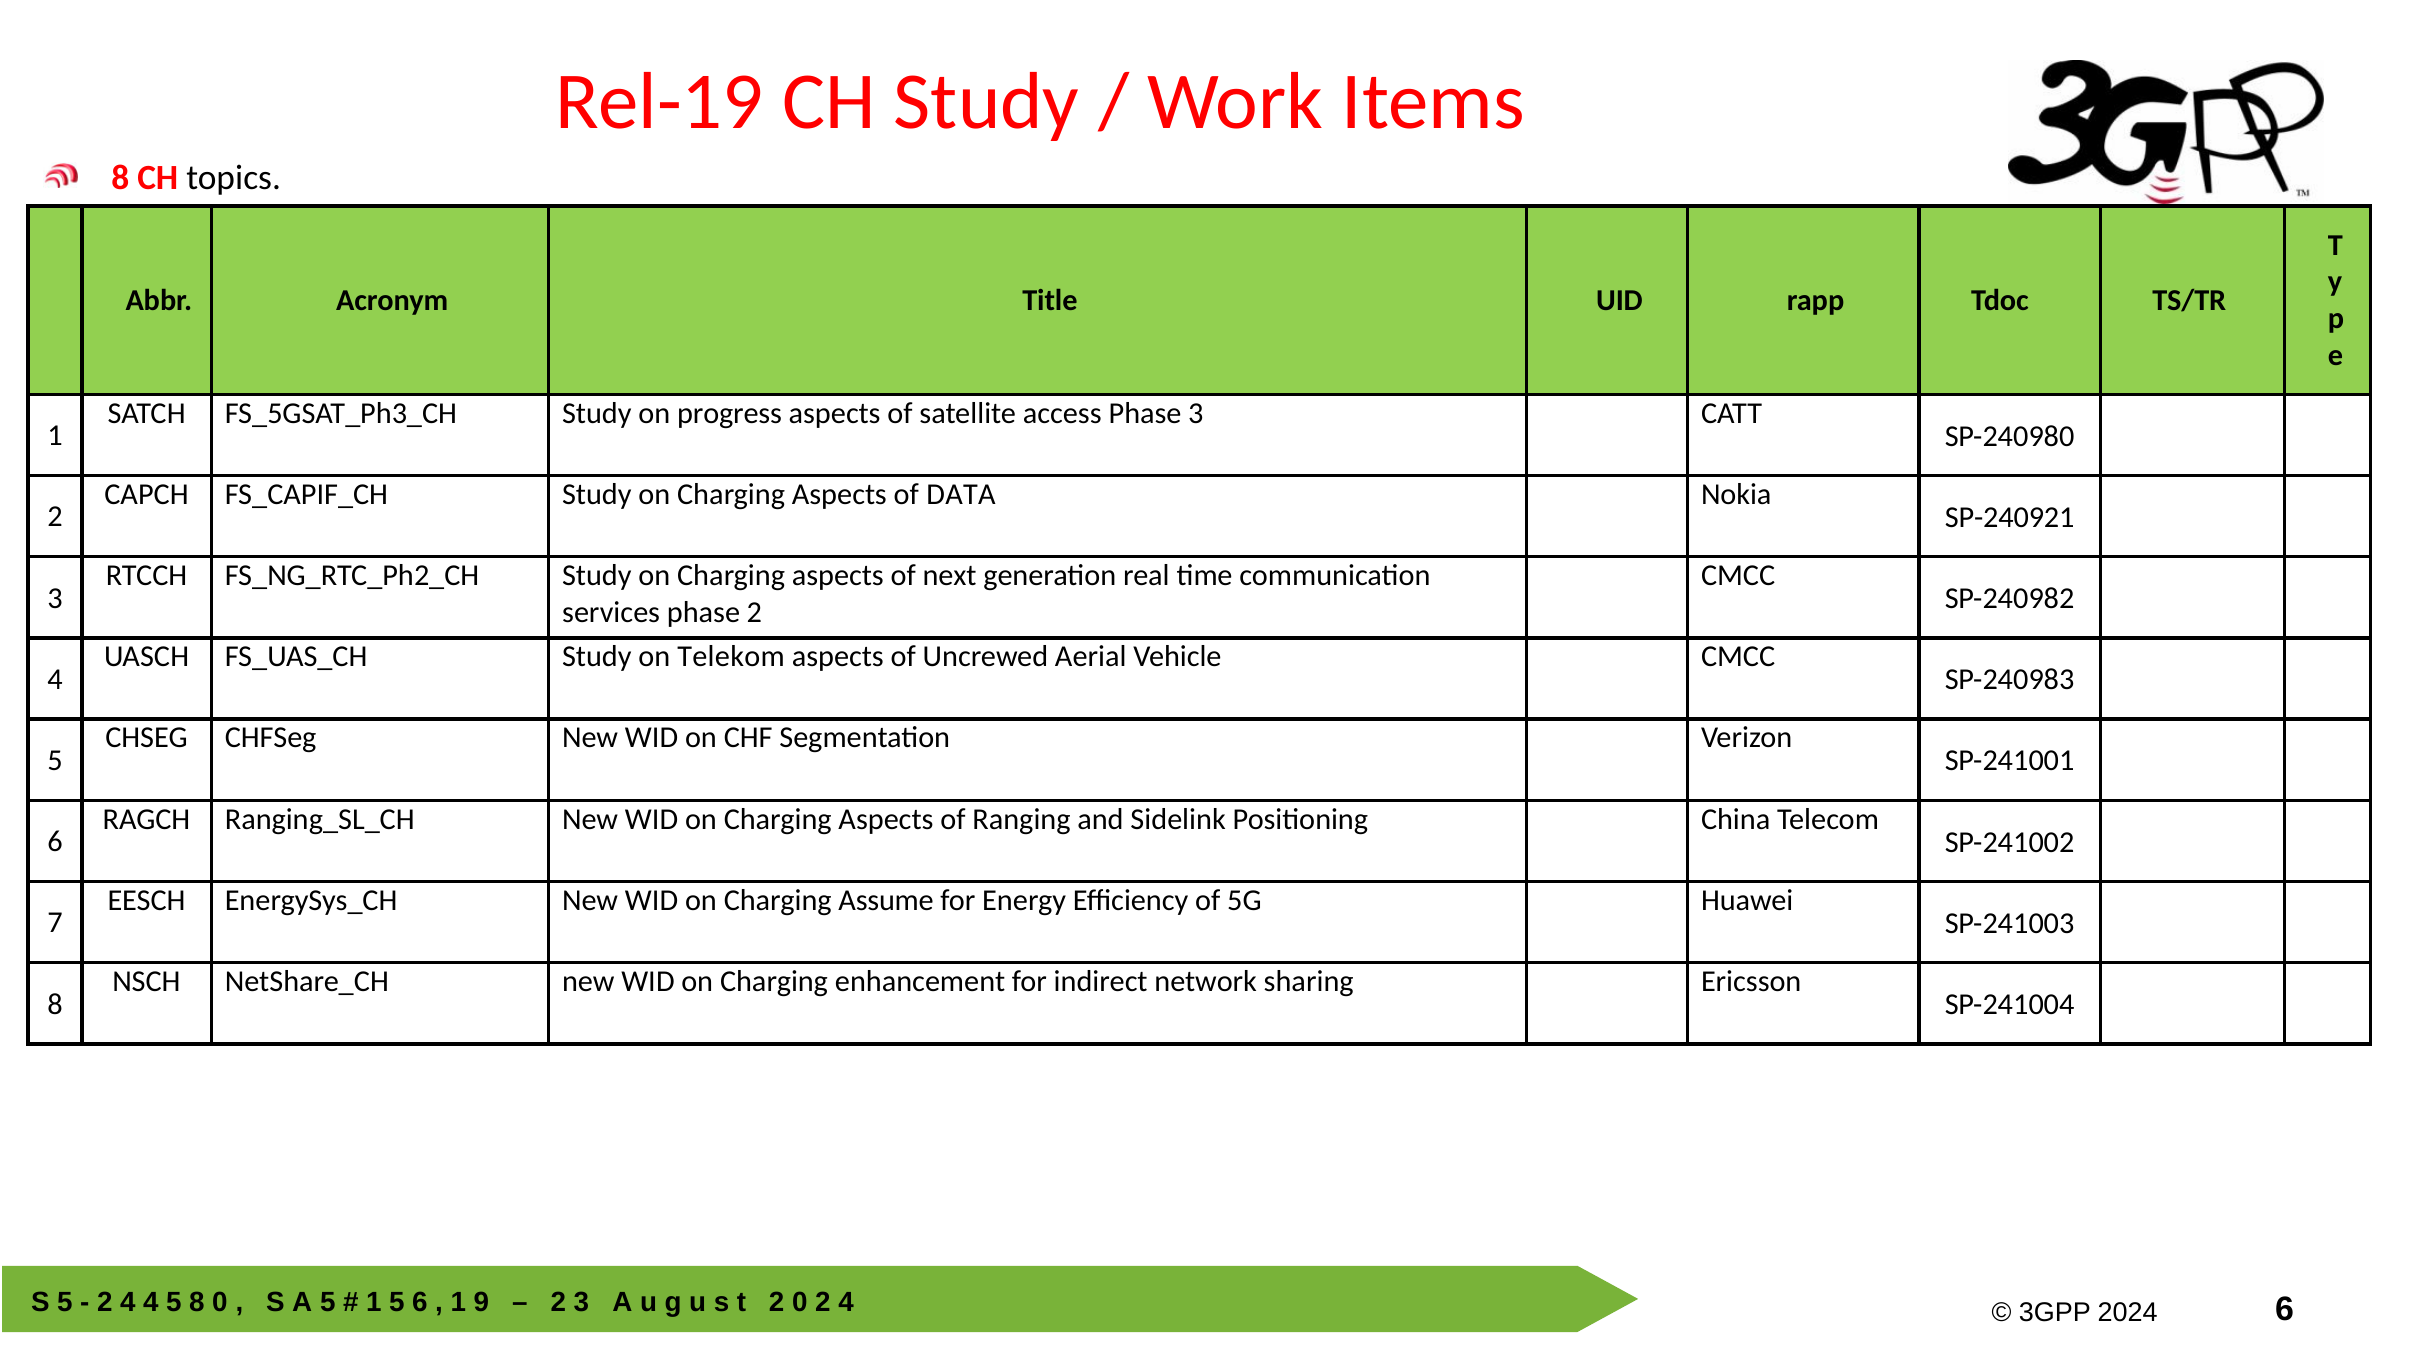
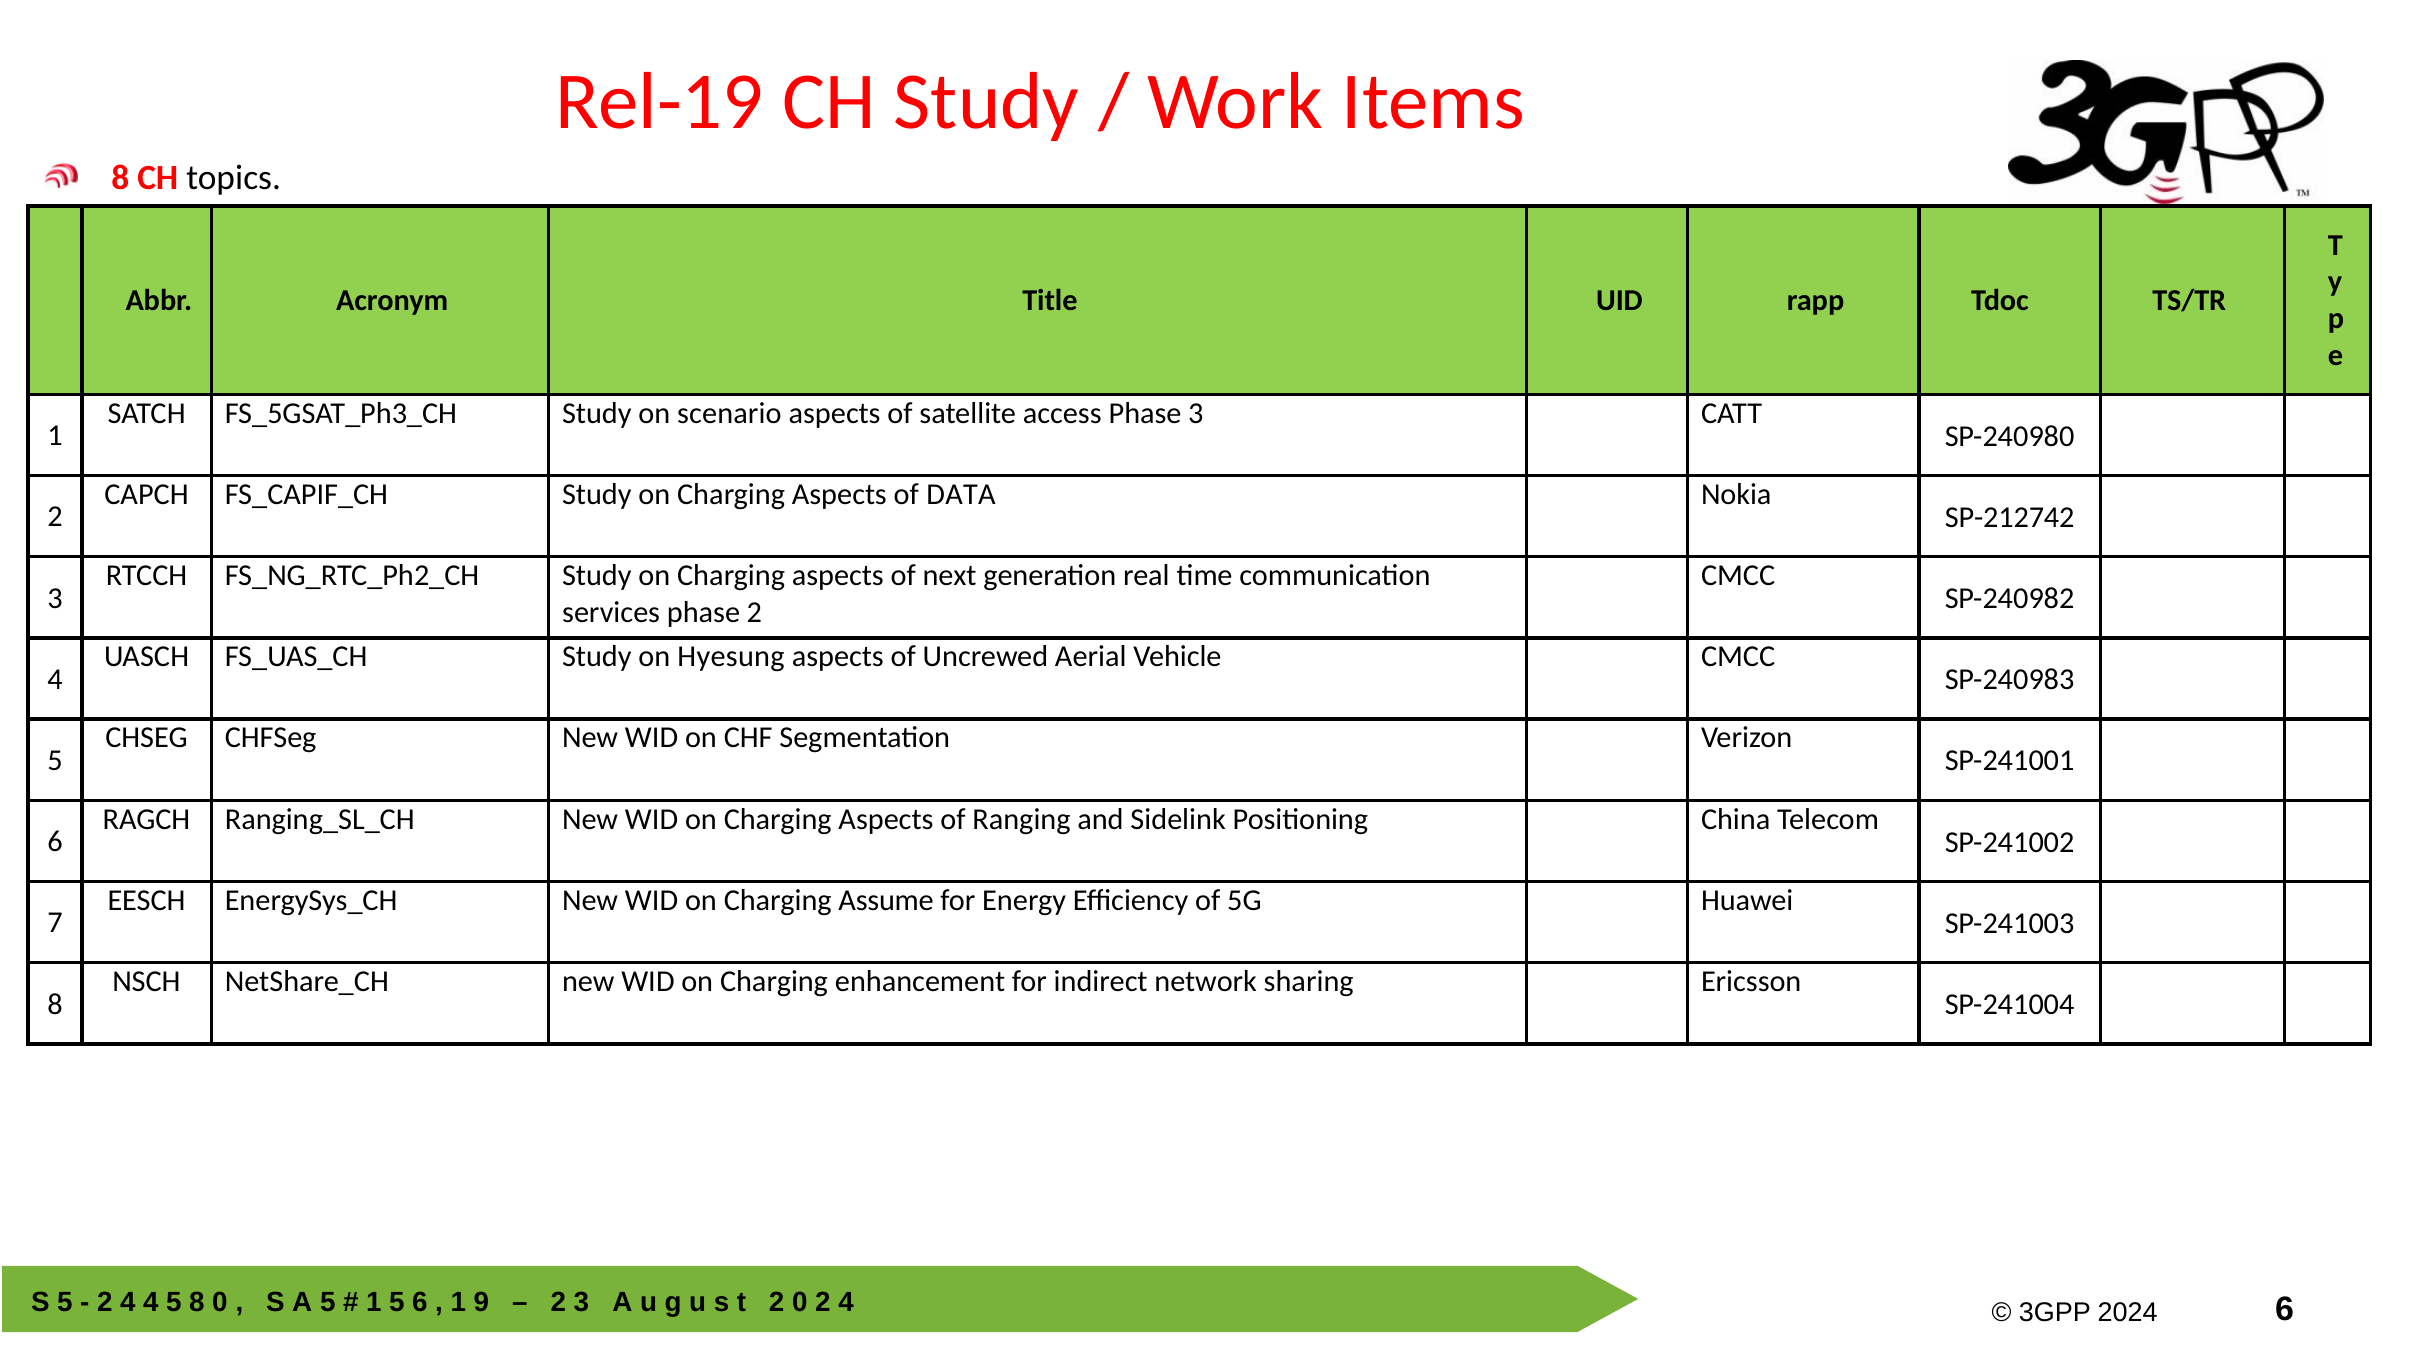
progress: progress -> scenario
SP-240921: SP-240921 -> SP-212742
Telekom: Telekom -> Hyesung
